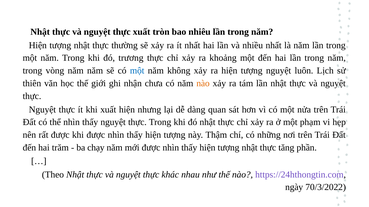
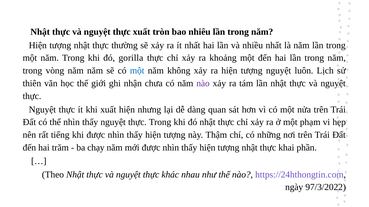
trương: trương -> gorilla
nào at (203, 84) colour: orange -> purple
rất được: được -> tiếng
tăng: tăng -> khai
70/3/2022: 70/3/2022 -> 97/3/2022
